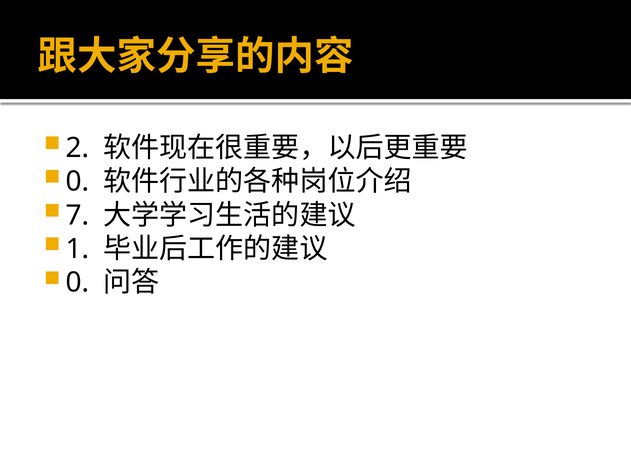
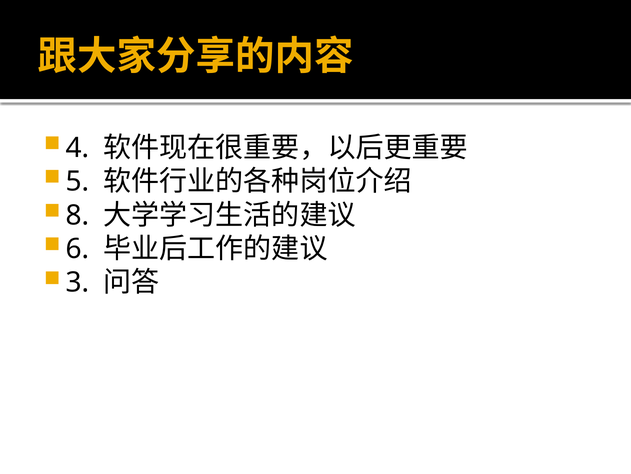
2: 2 -> 4
0 at (77, 181): 0 -> 5
7: 7 -> 8
1: 1 -> 6
0 at (77, 282): 0 -> 3
